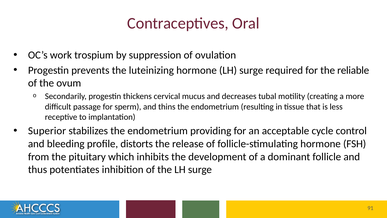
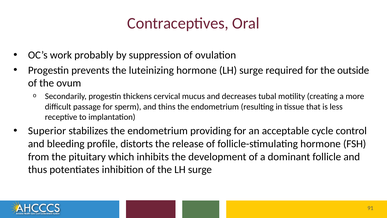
trospium: trospium -> probably
reliable: reliable -> outside
